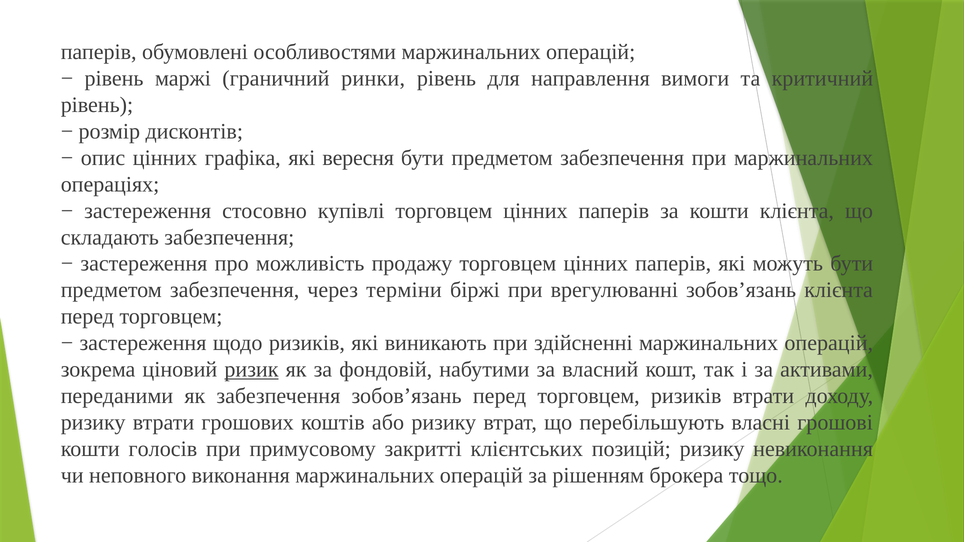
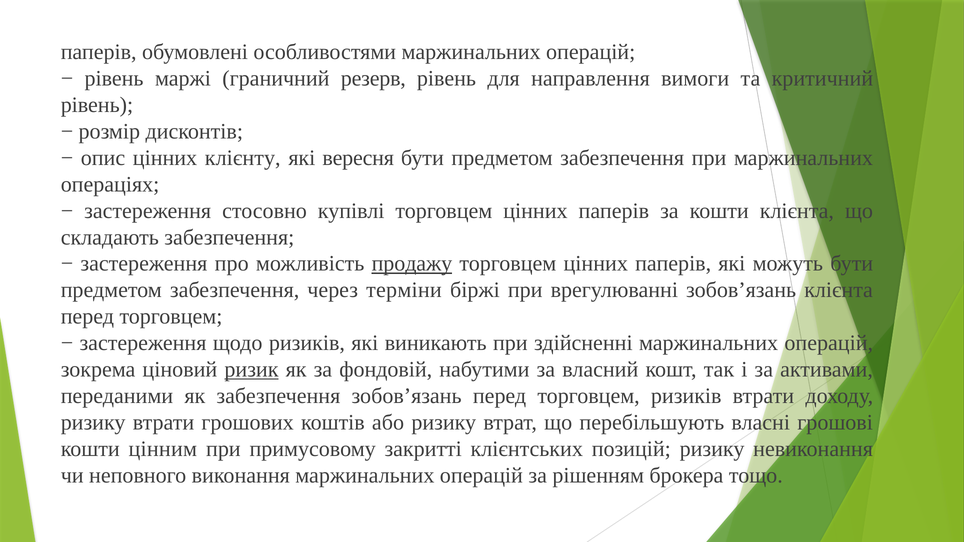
ринки: ринки -> резерв
графіка: графіка -> клієнту
продажу underline: none -> present
голосів: голосів -> цінним
